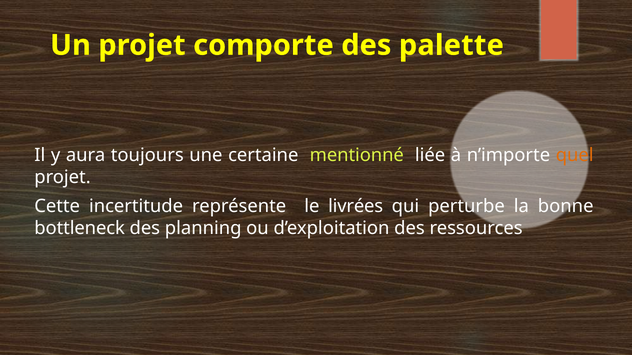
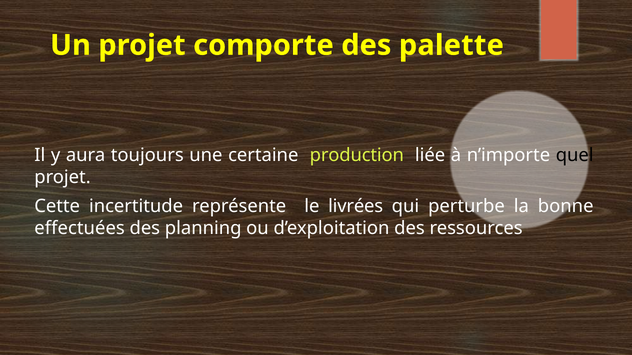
mentionné: mentionné -> production
quel colour: orange -> black
bottleneck: bottleneck -> effectuées
